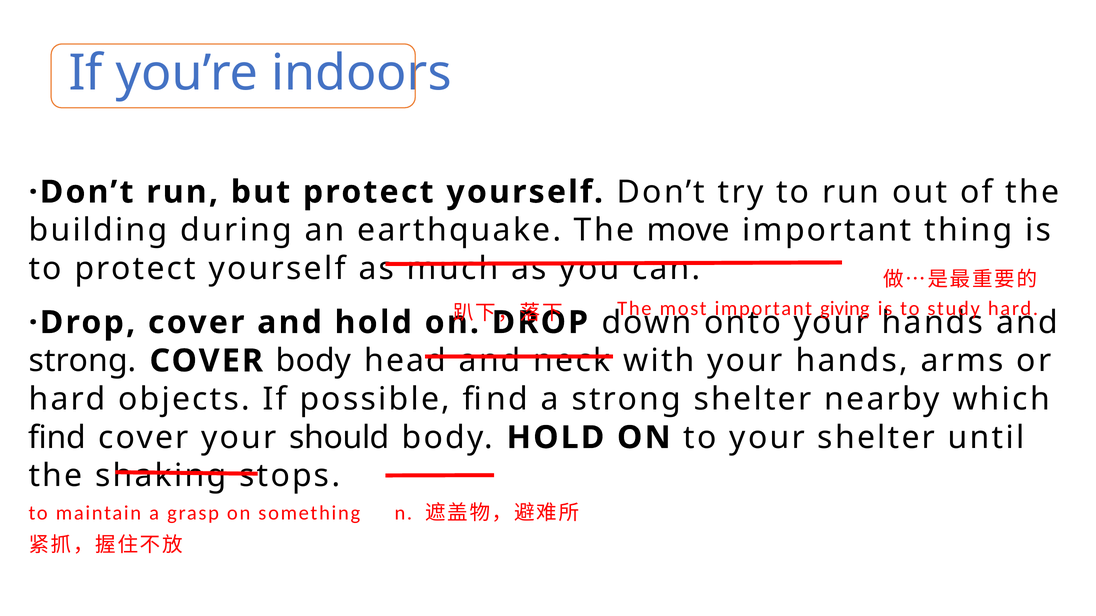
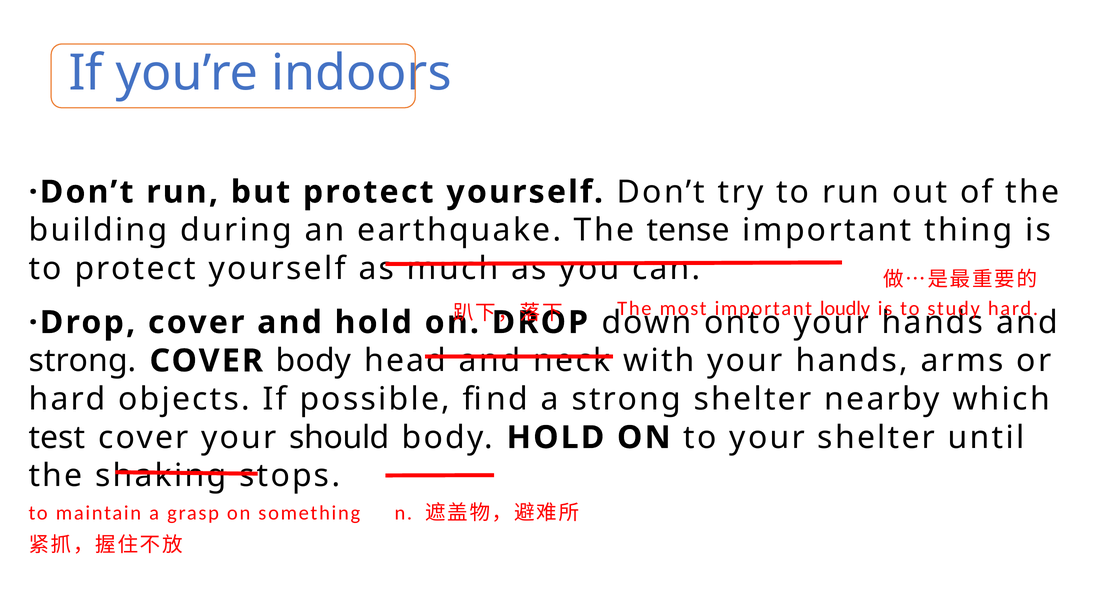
move: move -> tense
giving: giving -> loudly
find at (57, 438): find -> test
